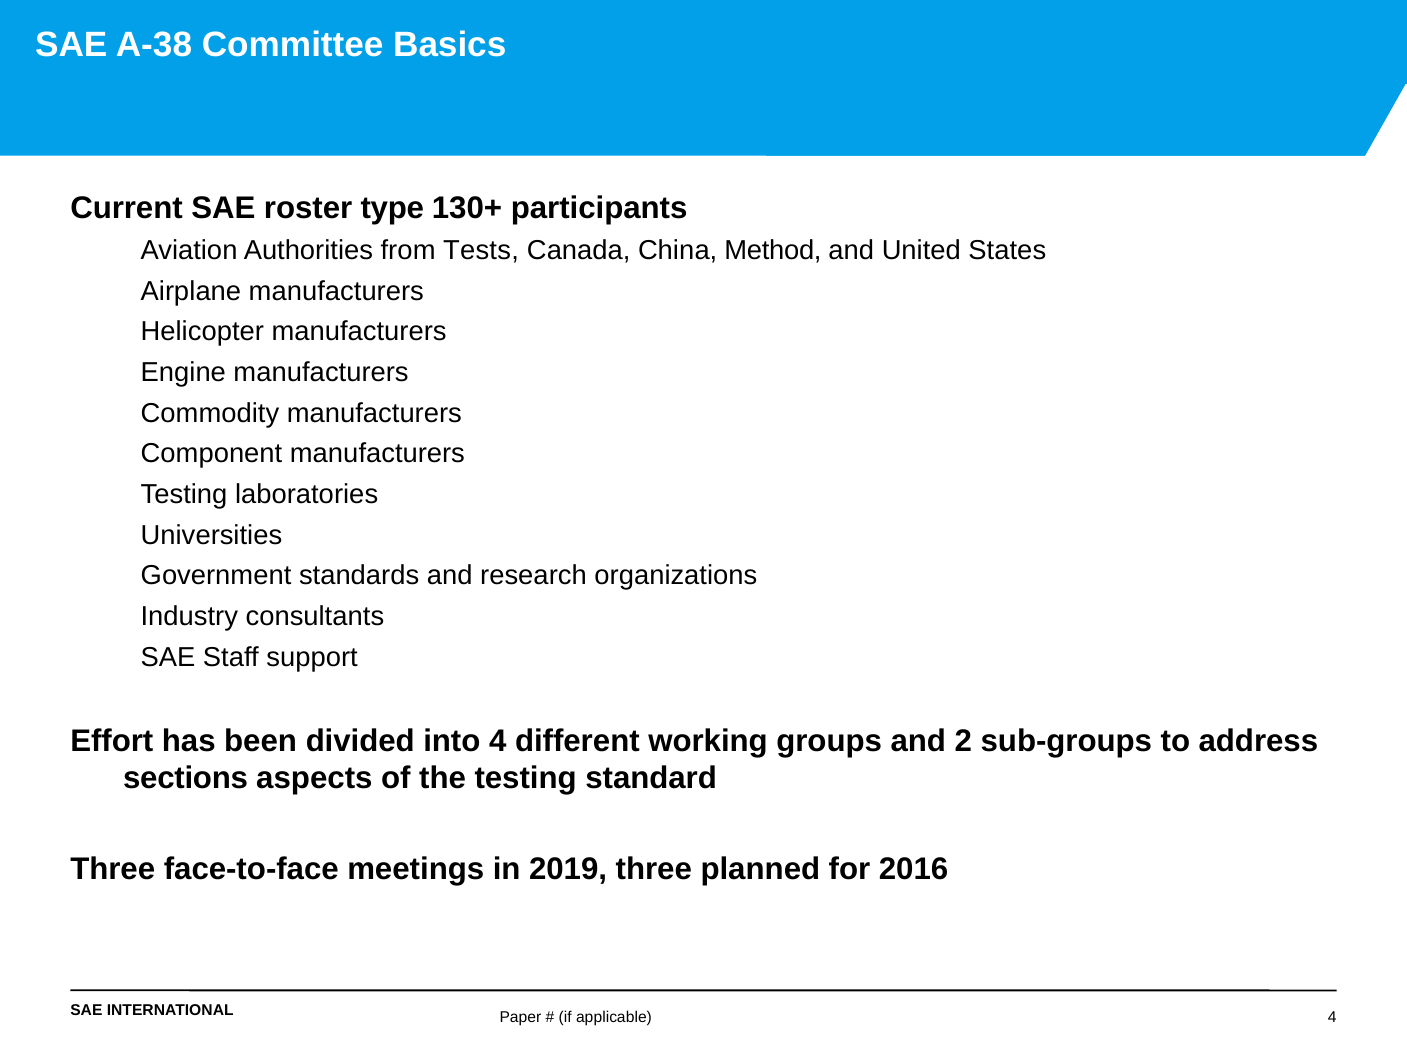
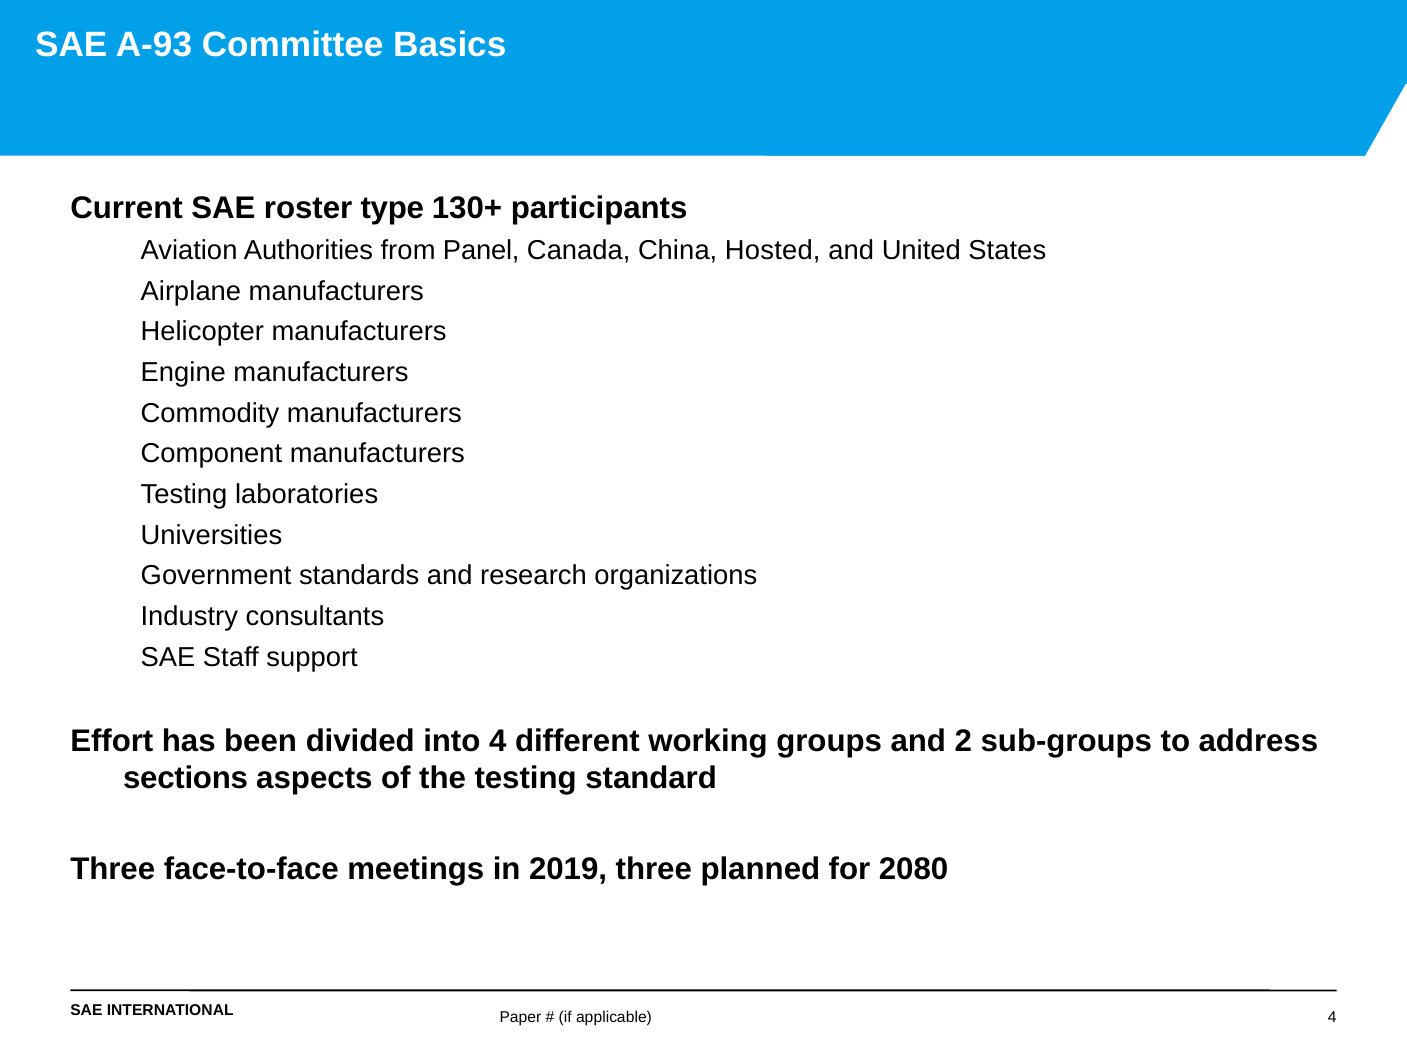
A-38: A-38 -> A-93
Tests: Tests -> Panel
Method: Method -> Hosted
2016: 2016 -> 2080
